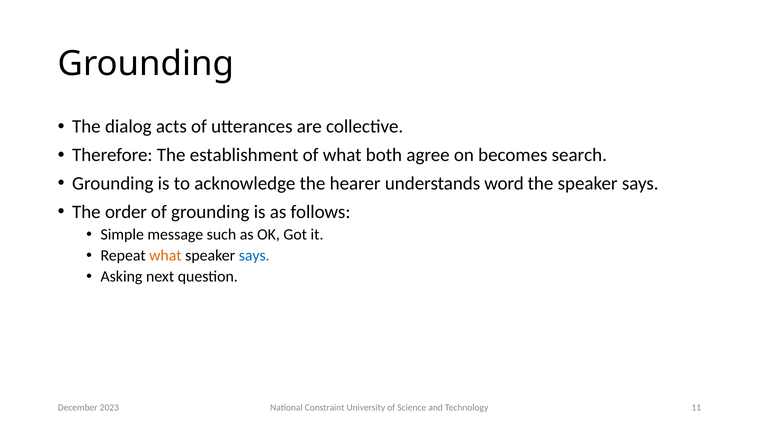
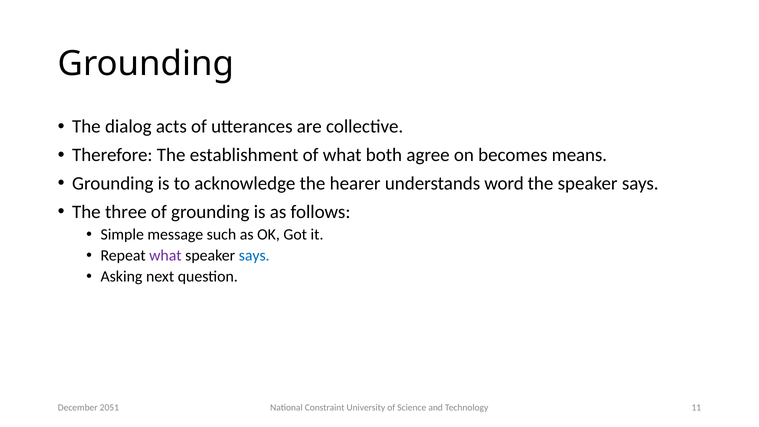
search: search -> means
order: order -> three
what at (165, 256) colour: orange -> purple
2023: 2023 -> 2051
